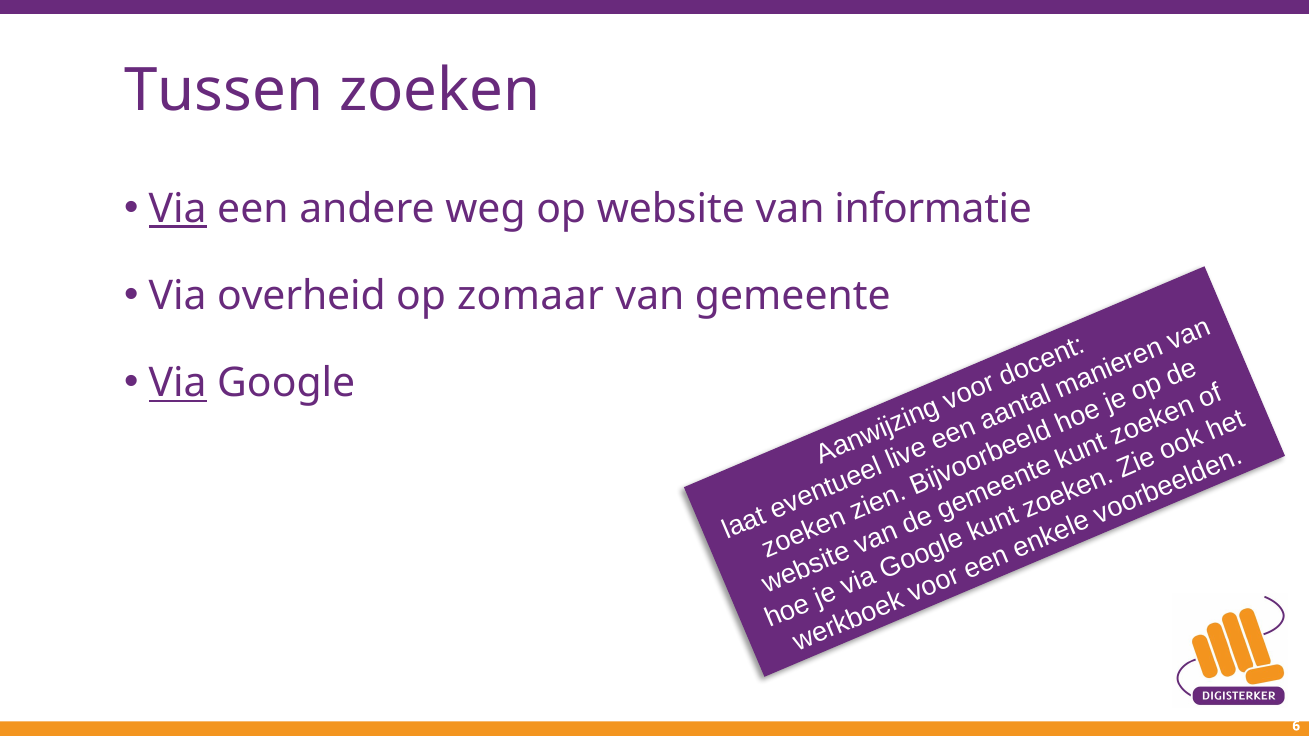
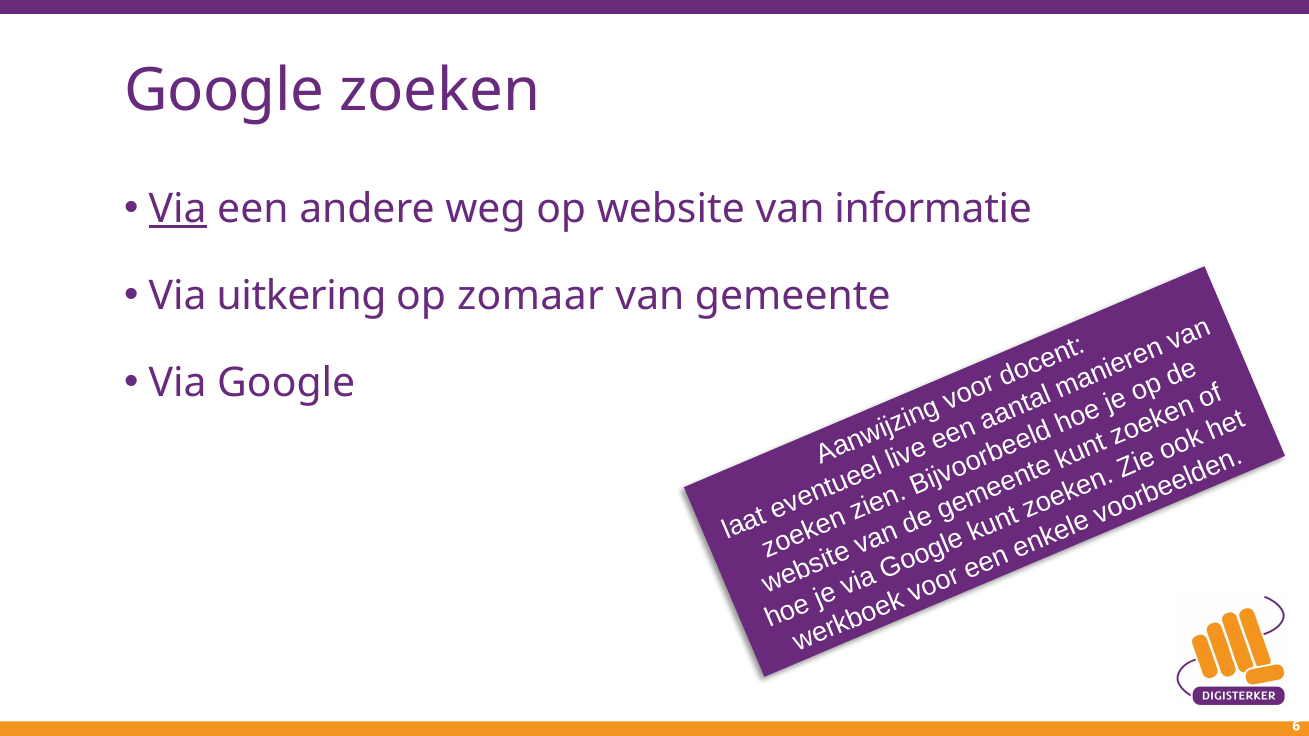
Tussen at (224, 90): Tussen -> Google
overheid: overheid -> uitkering
Via at (178, 384) underline: present -> none
